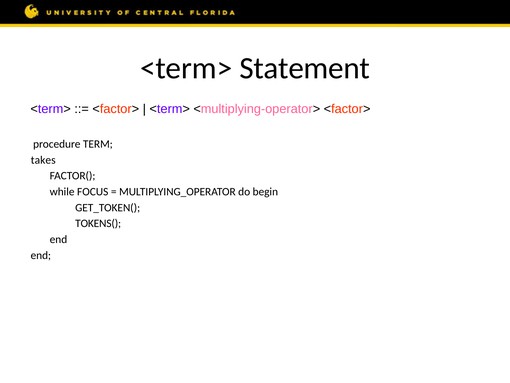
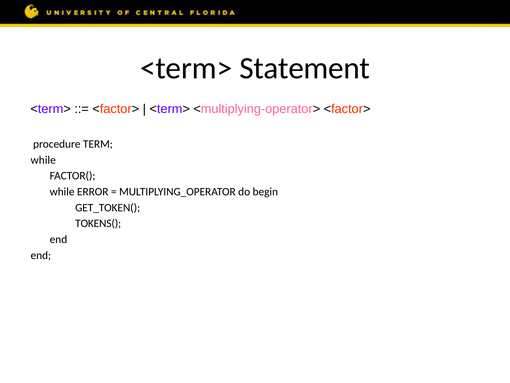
takes at (43, 160): takes -> while
FOCUS: FOCUS -> ERROR
